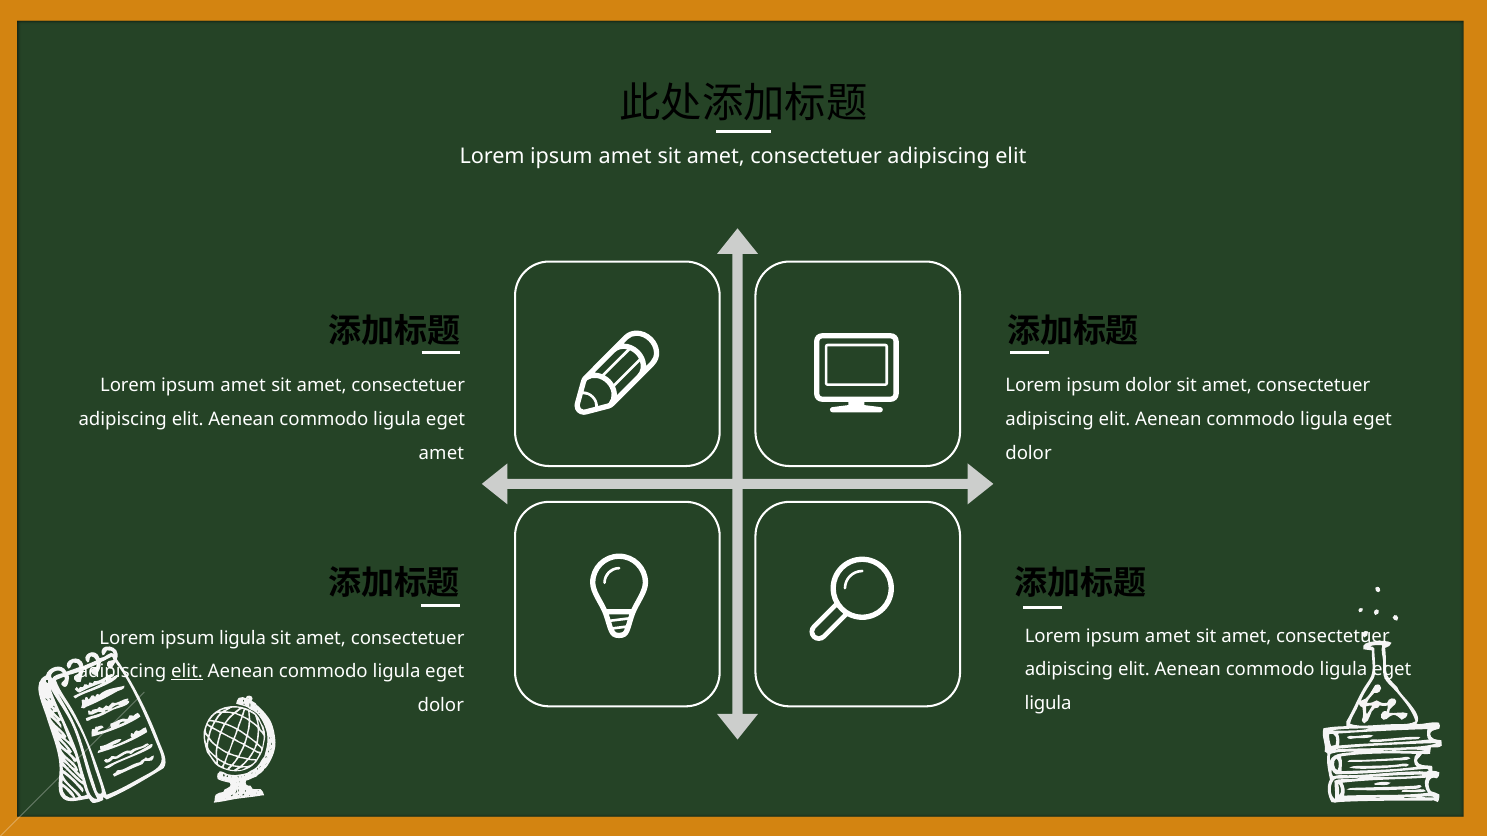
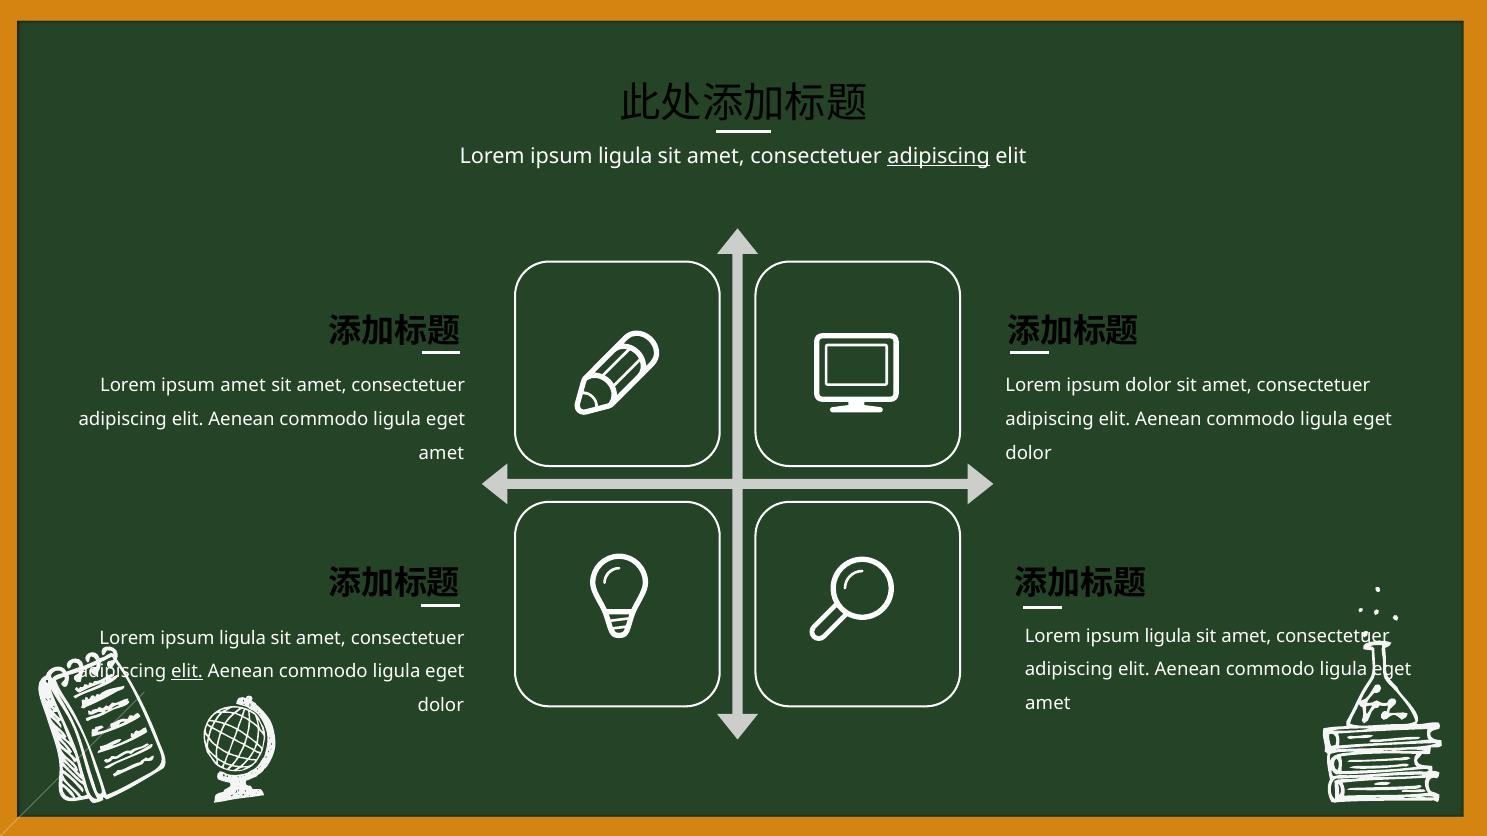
amet at (625, 156): amet -> ligula
adipiscing at (939, 156) underline: none -> present
amet at (1168, 636): amet -> ligula
ligula at (1048, 704): ligula -> amet
